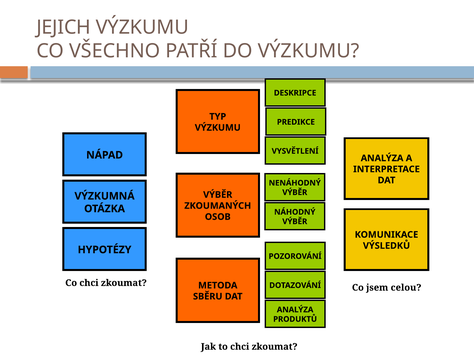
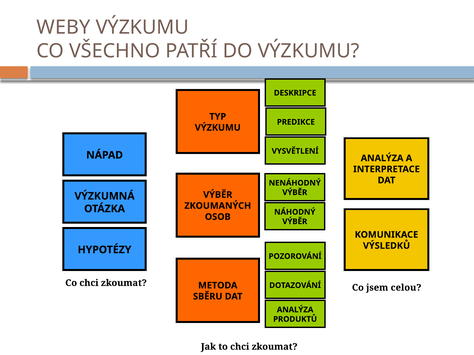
JEJICH: JEJICH -> WEBY
